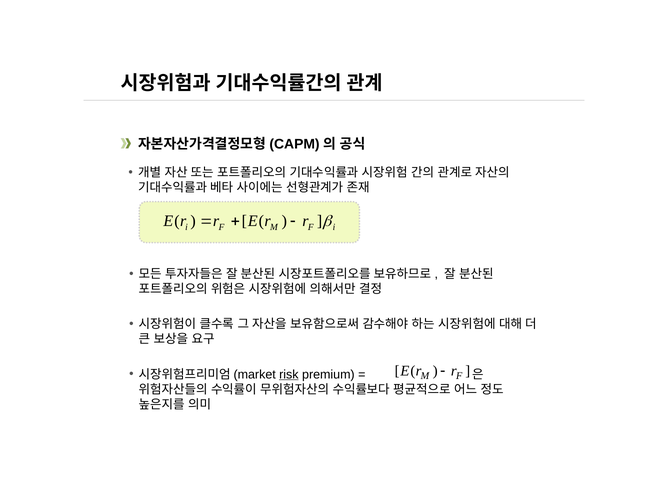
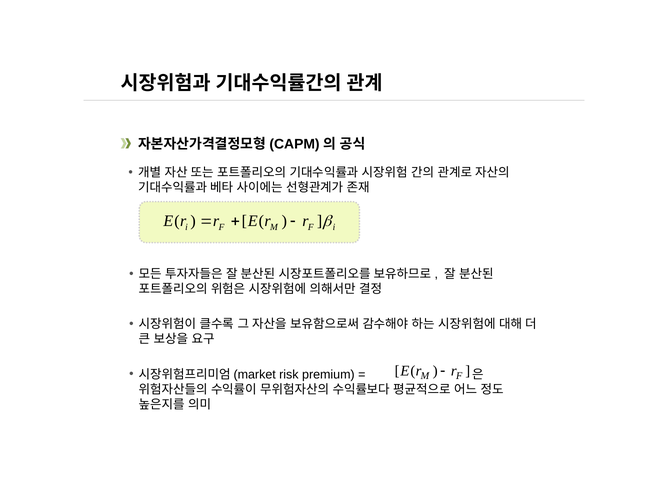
risk underline: present -> none
